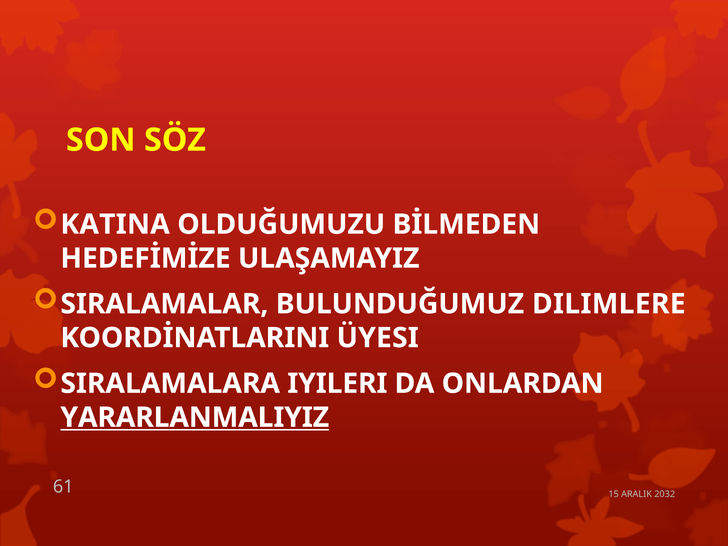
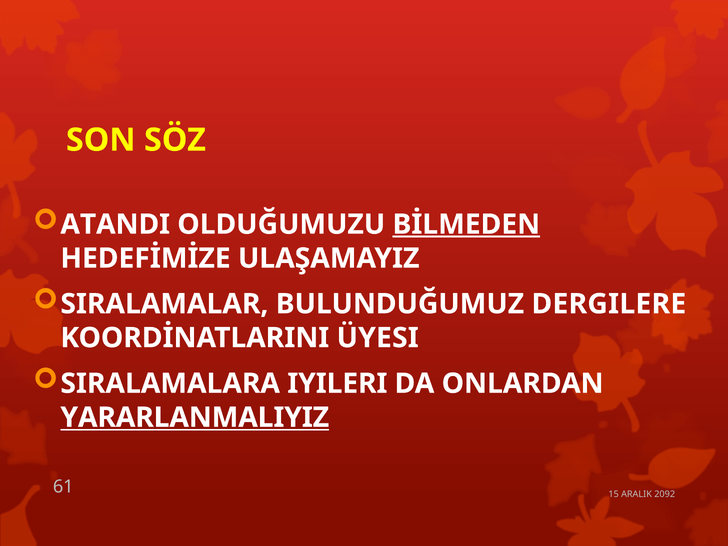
KATINA: KATINA -> ATANDI
BİLMEDEN underline: none -> present
DILIMLERE: DILIMLERE -> DERGILERE
2032: 2032 -> 2092
